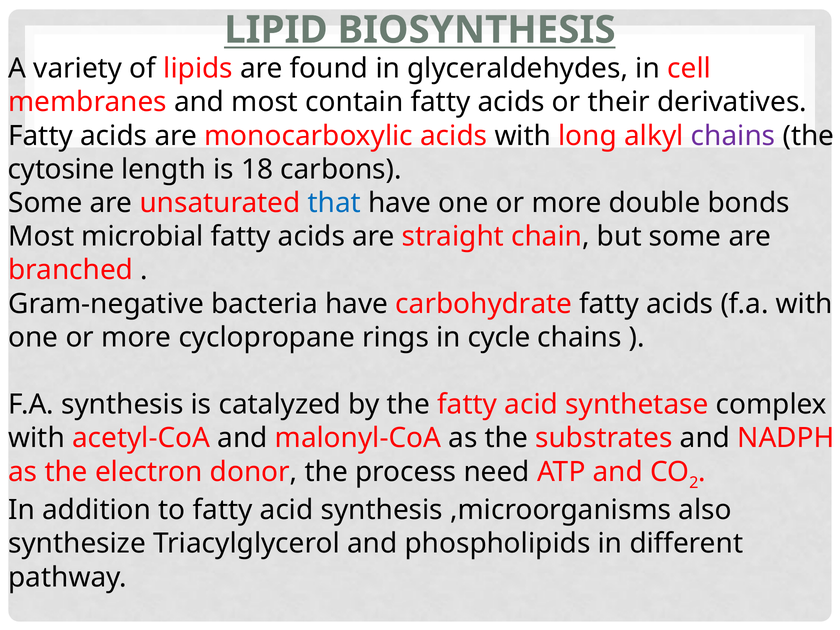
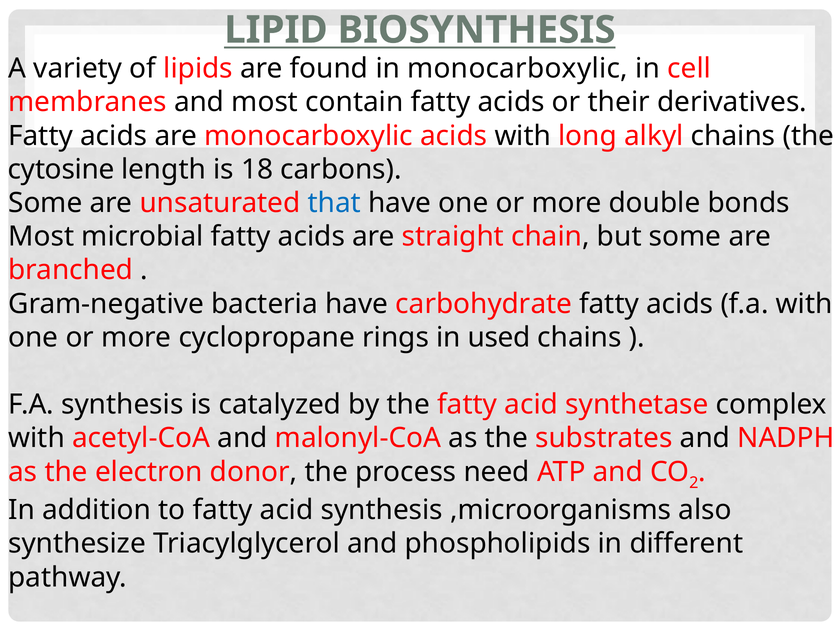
in glyceraldehydes: glyceraldehydes -> monocarboxylic
chains at (733, 136) colour: purple -> black
cycle: cycle -> used
